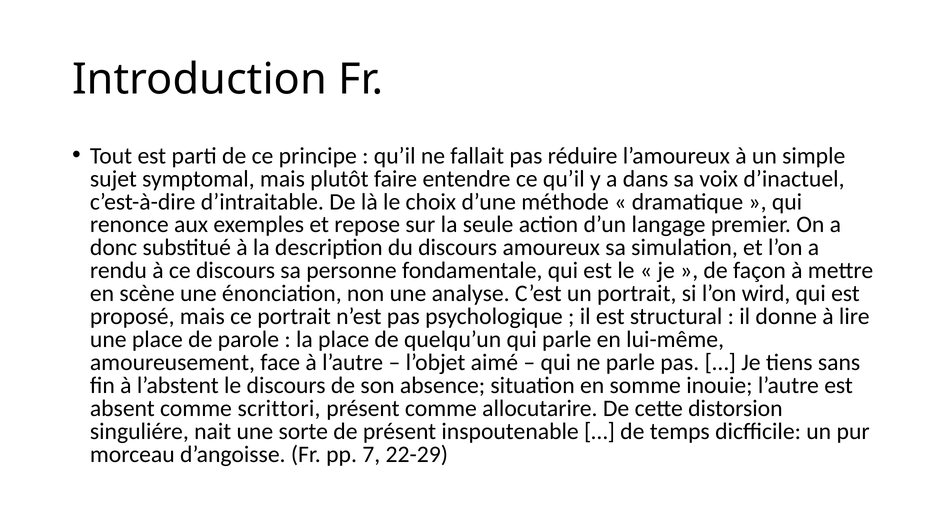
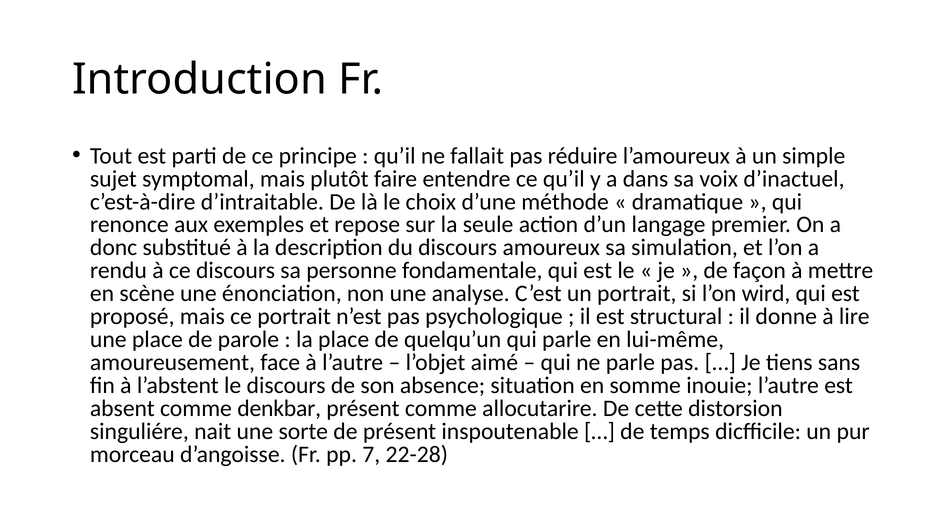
scrittori: scrittori -> denkbar
22-29: 22-29 -> 22-28
